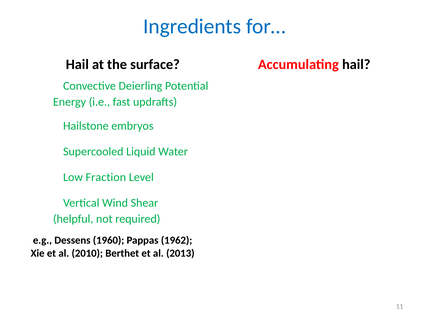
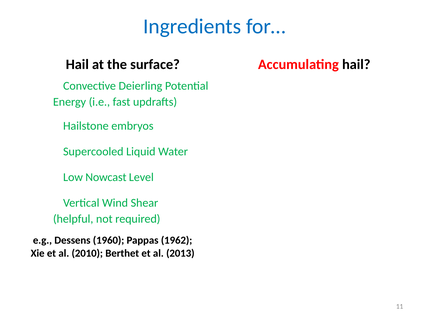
Fraction: Fraction -> Nowcast
